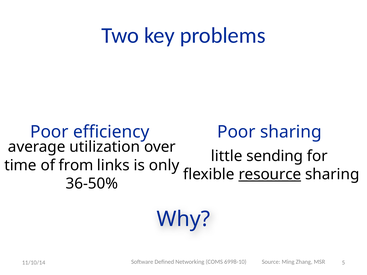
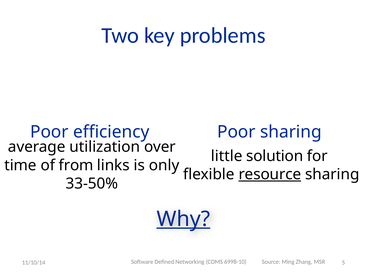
sending: sending -> solution
36-50%: 36-50% -> 33-50%
Why underline: none -> present
